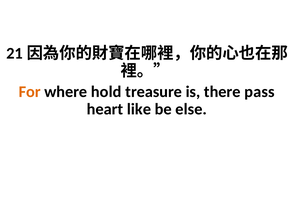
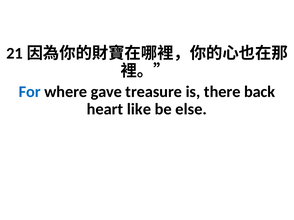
For colour: orange -> blue
hold: hold -> gave
pass: pass -> back
